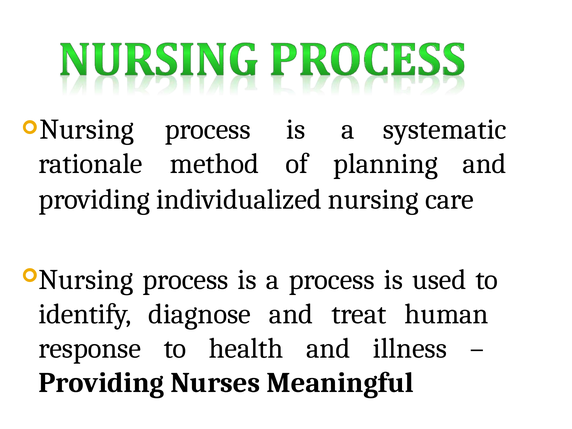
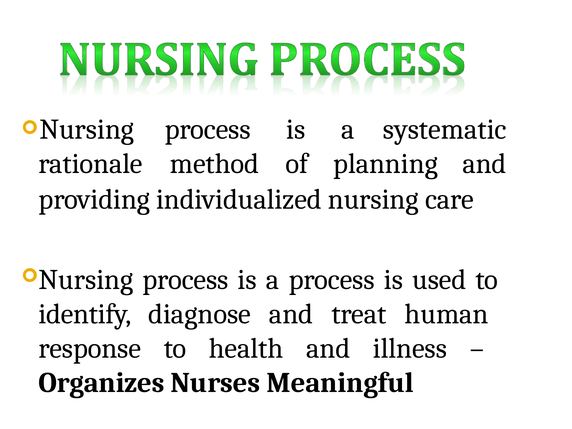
Providing at (101, 383): Providing -> Organizes
